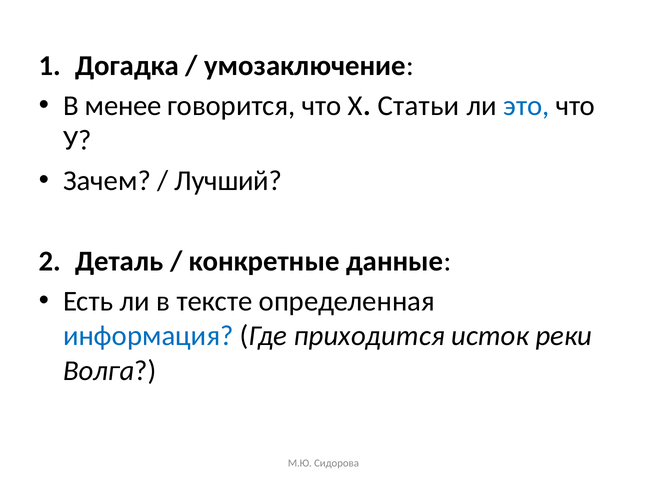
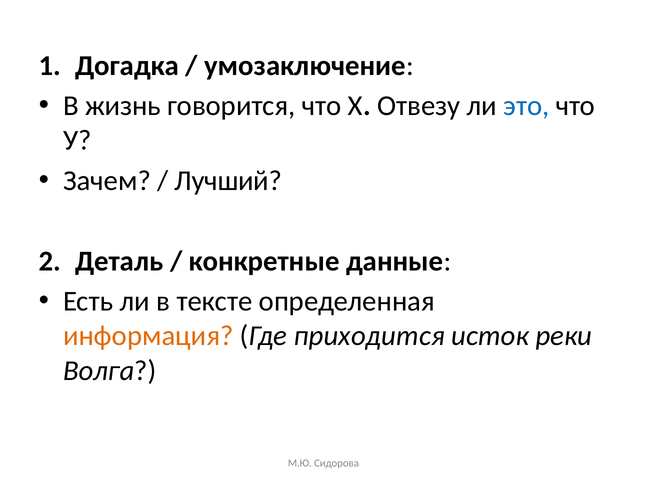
менее: менее -> жизнь
Статьи: Статьи -> Отвезу
информация colour: blue -> orange
